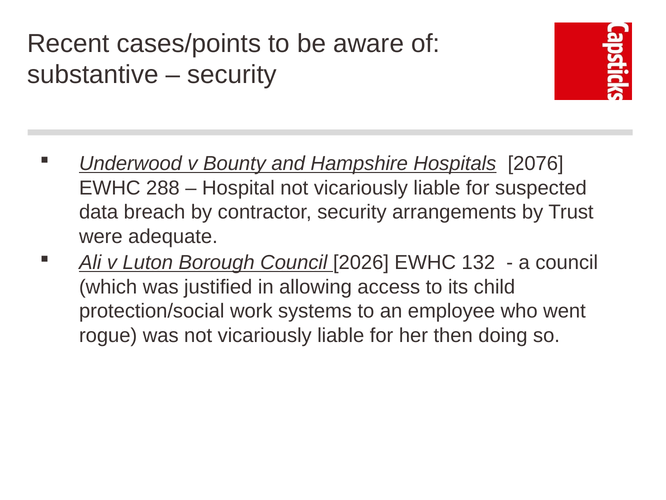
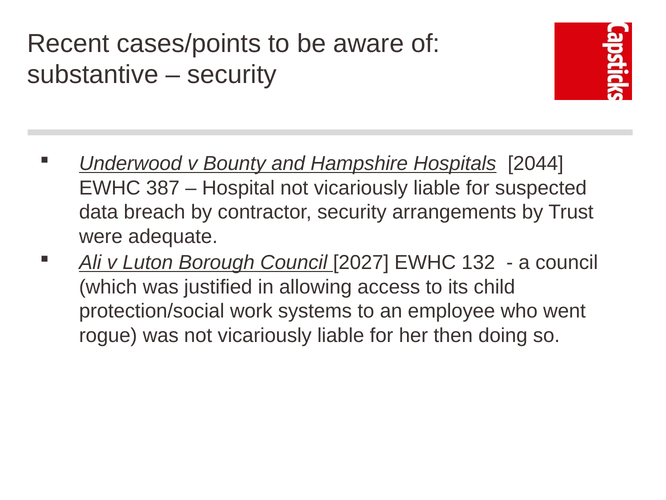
2076: 2076 -> 2044
288: 288 -> 387
Council 2026: 2026 -> 2027
